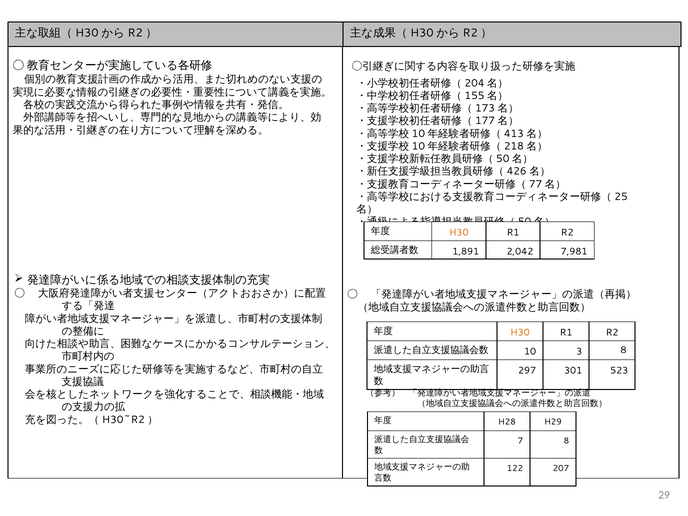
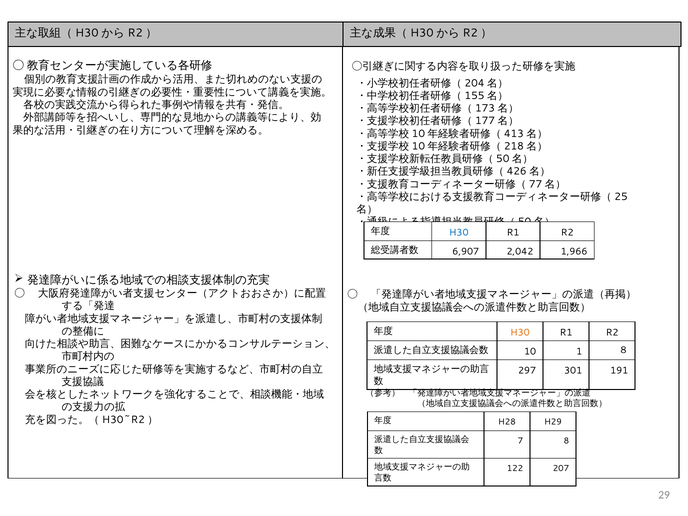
H30 at (459, 232) colour: orange -> blue
1,891: 1,891 -> 6,907
7,981: 7,981 -> 1,966
3: 3 -> 1
523: 523 -> 191
